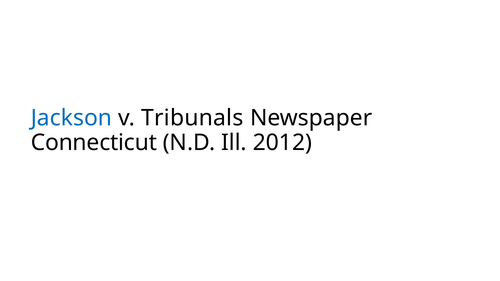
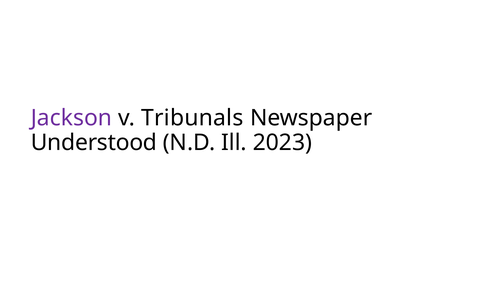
Jackson colour: blue -> purple
Connecticut: Connecticut -> Understood
2012: 2012 -> 2023
